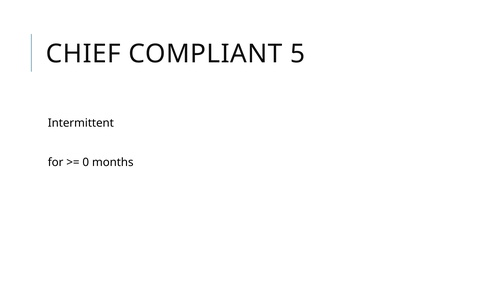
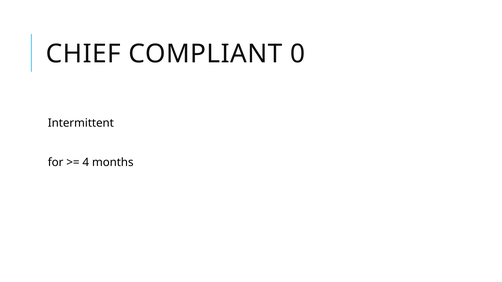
5: 5 -> 0
0: 0 -> 4
